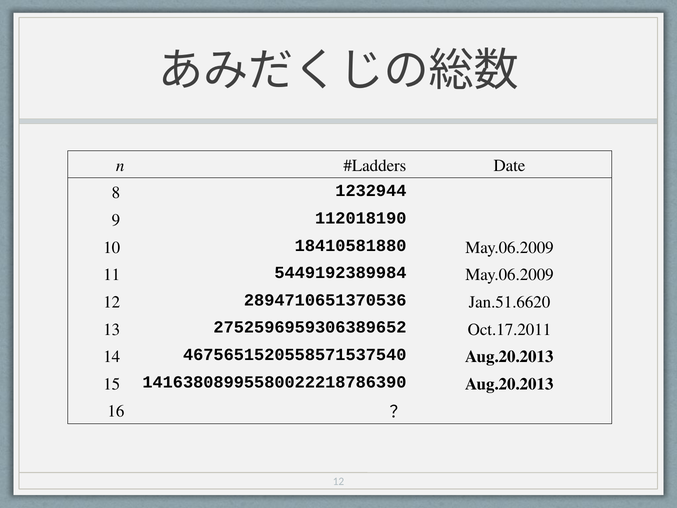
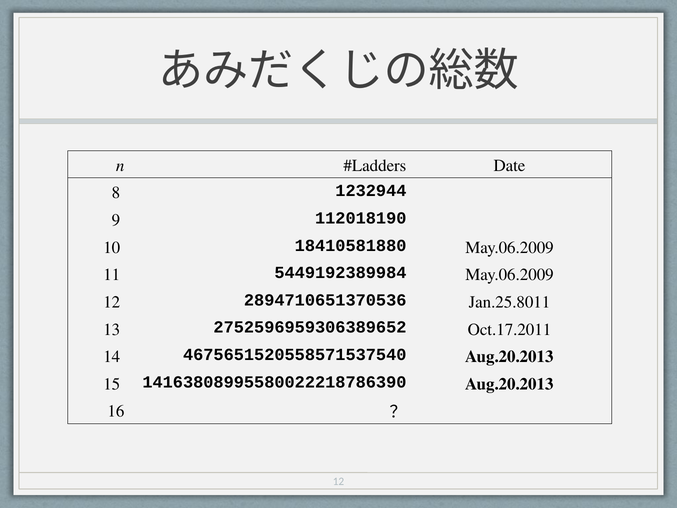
Jan.51.6620: Jan.51.6620 -> Jan.25.8011
